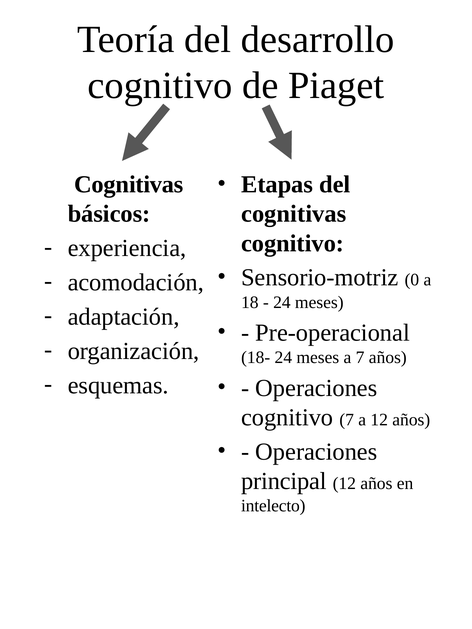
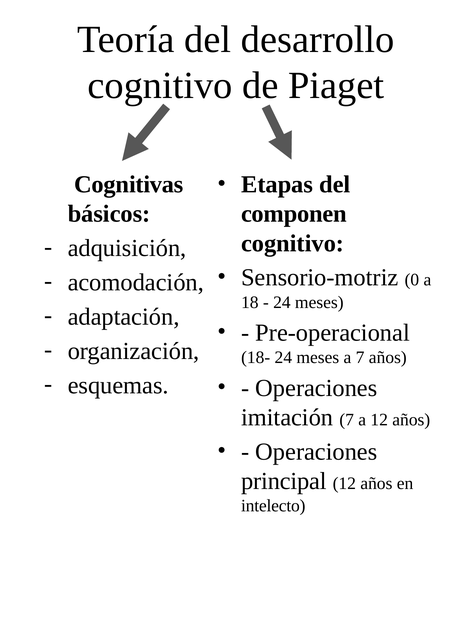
cognitivas at (294, 214): cognitivas -> componen
experiencia: experiencia -> adquisición
cognitivo at (287, 418): cognitivo -> imitación
